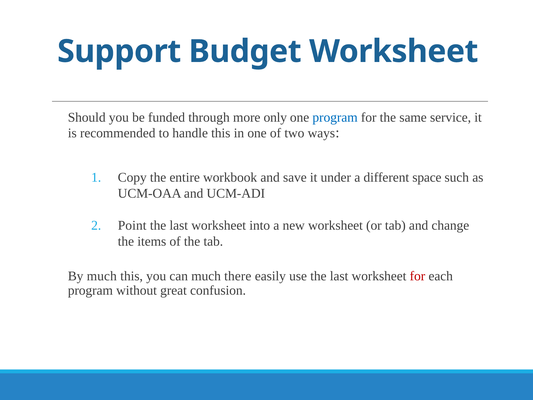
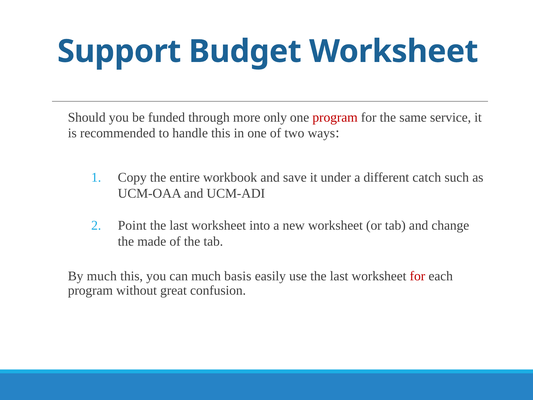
program at (335, 117) colour: blue -> red
space: space -> catch
items: items -> made
there: there -> basis
